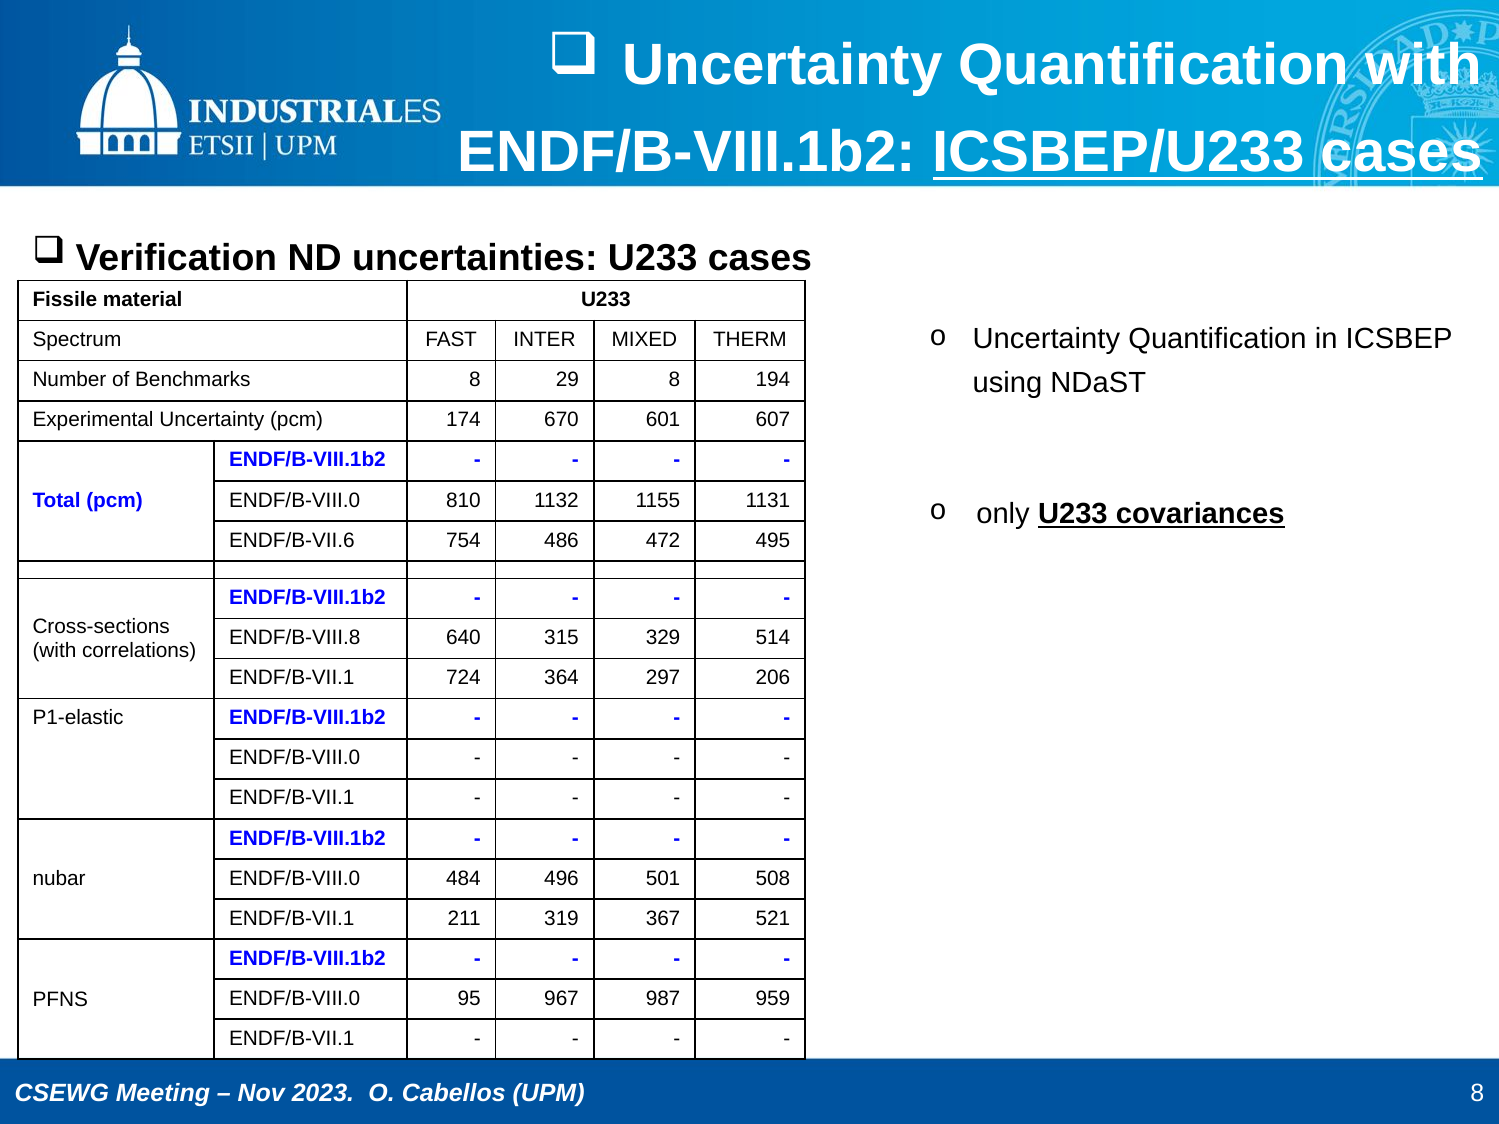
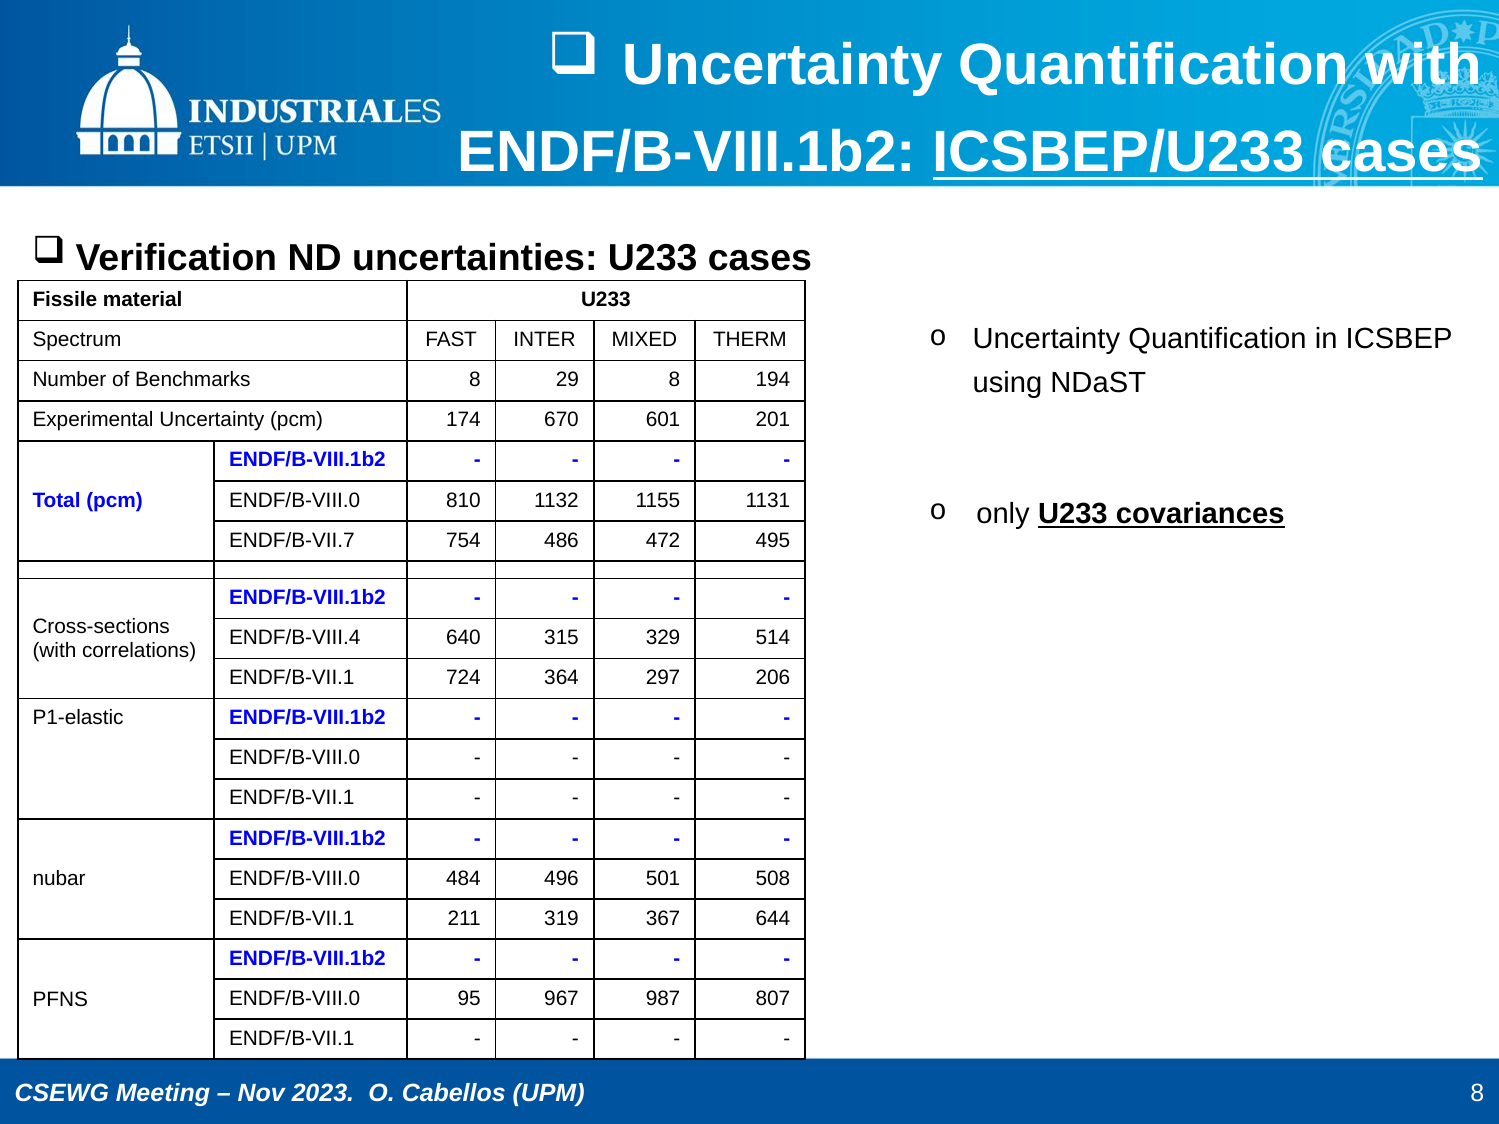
607: 607 -> 201
ENDF/B-VII.6: ENDF/B-VII.6 -> ENDF/B-VII.7
ENDF/B-VIII.8: ENDF/B-VIII.8 -> ENDF/B-VIII.4
521: 521 -> 644
959: 959 -> 807
